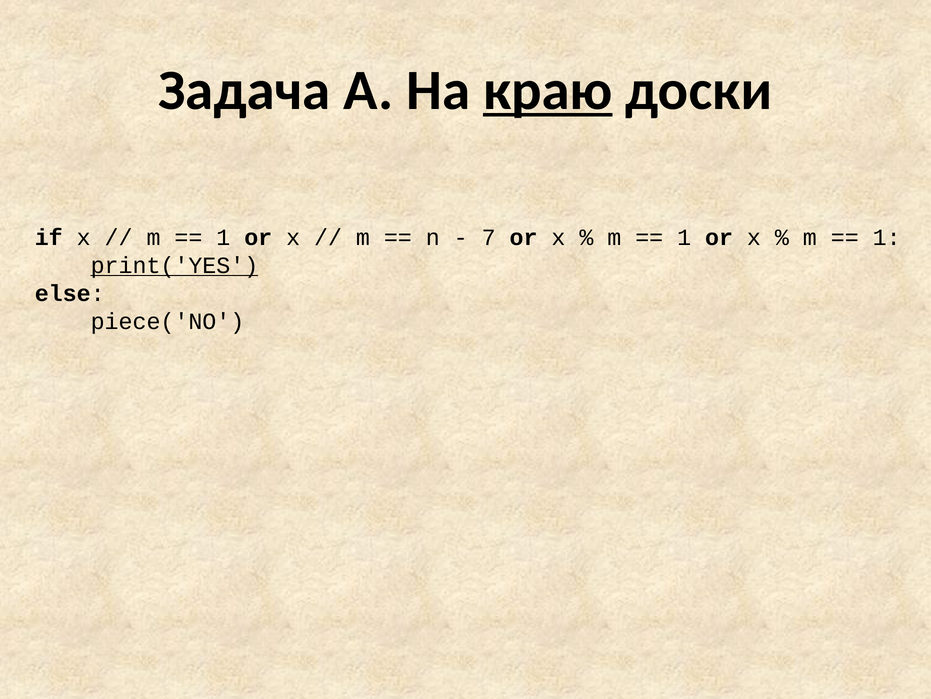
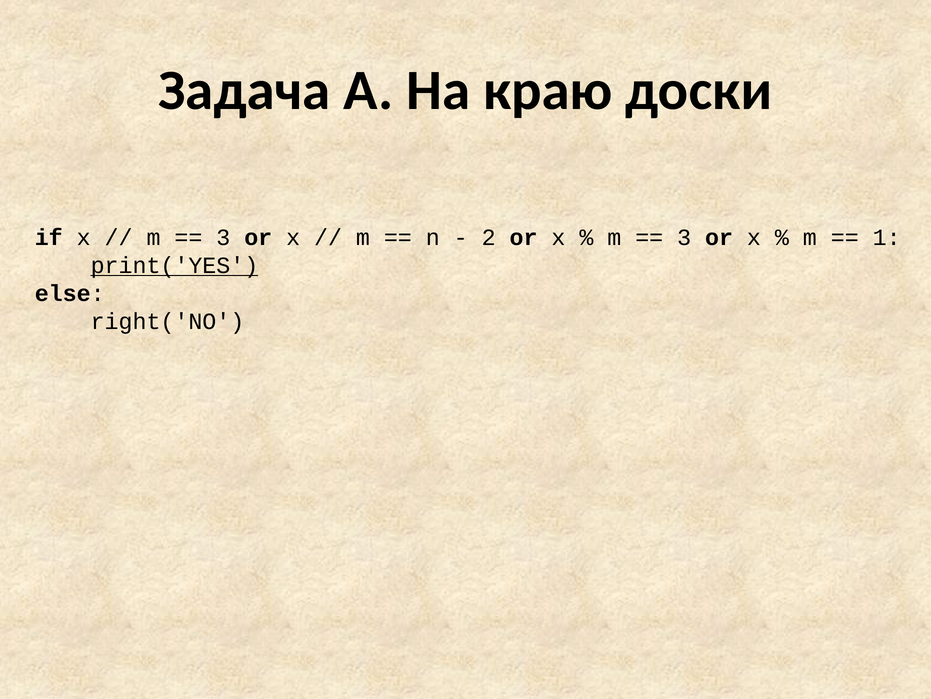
краю underline: present -> none
1 at (223, 237): 1 -> 3
7: 7 -> 2
1 at (684, 237): 1 -> 3
piece('NO: piece('NO -> right('NO
